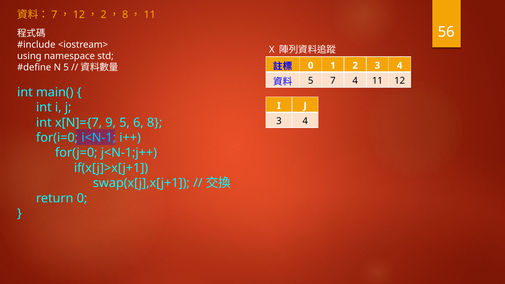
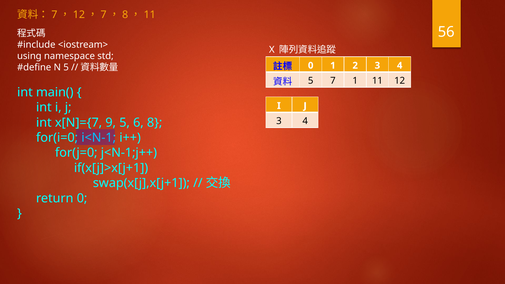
2 at (104, 15): 2 -> 7
7 4: 4 -> 1
